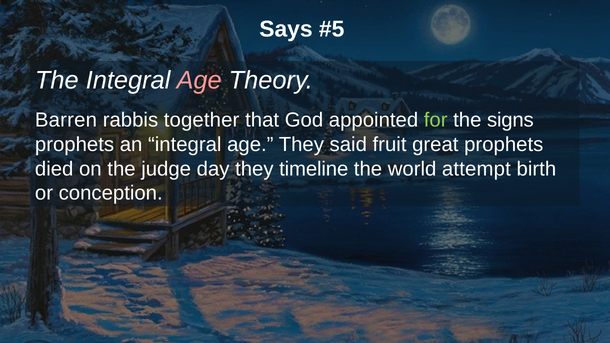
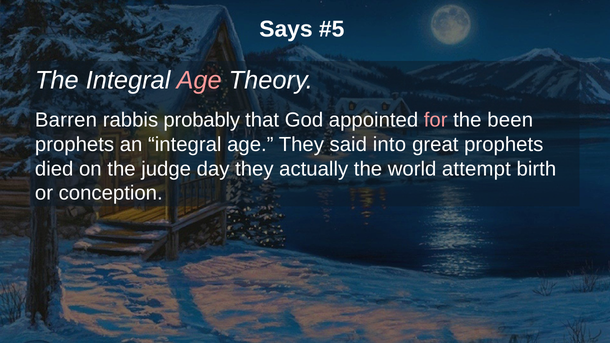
together: together -> probably
for colour: light green -> pink
signs: signs -> been
fruit: fruit -> into
timeline: timeline -> actually
